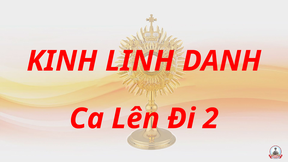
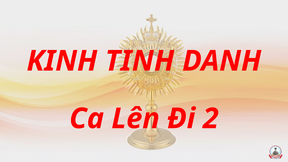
LINH: LINH -> TINH
